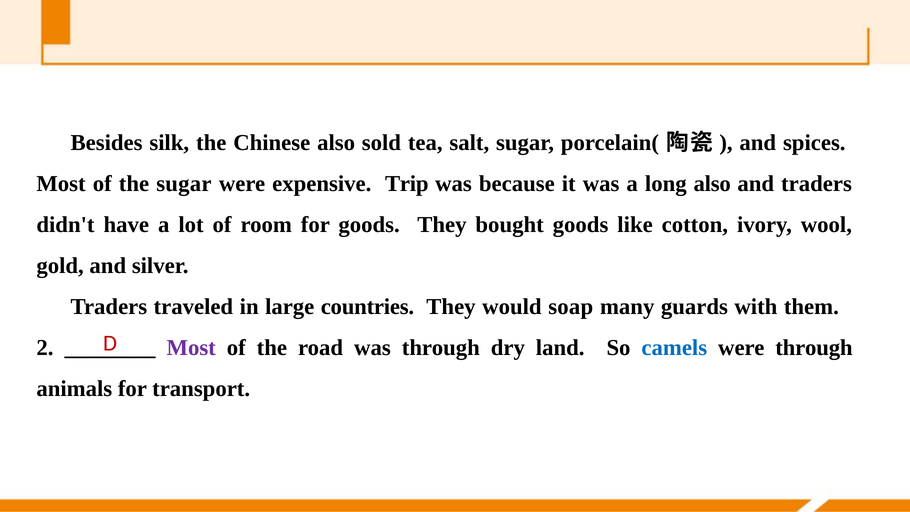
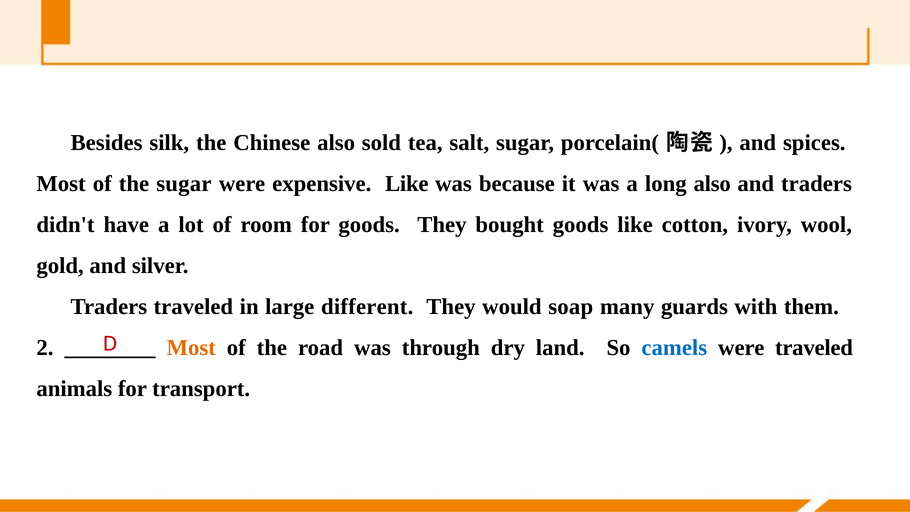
expensive Trip: Trip -> Like
countries: countries -> different
Most at (191, 348) colour: purple -> orange
were through: through -> traveled
